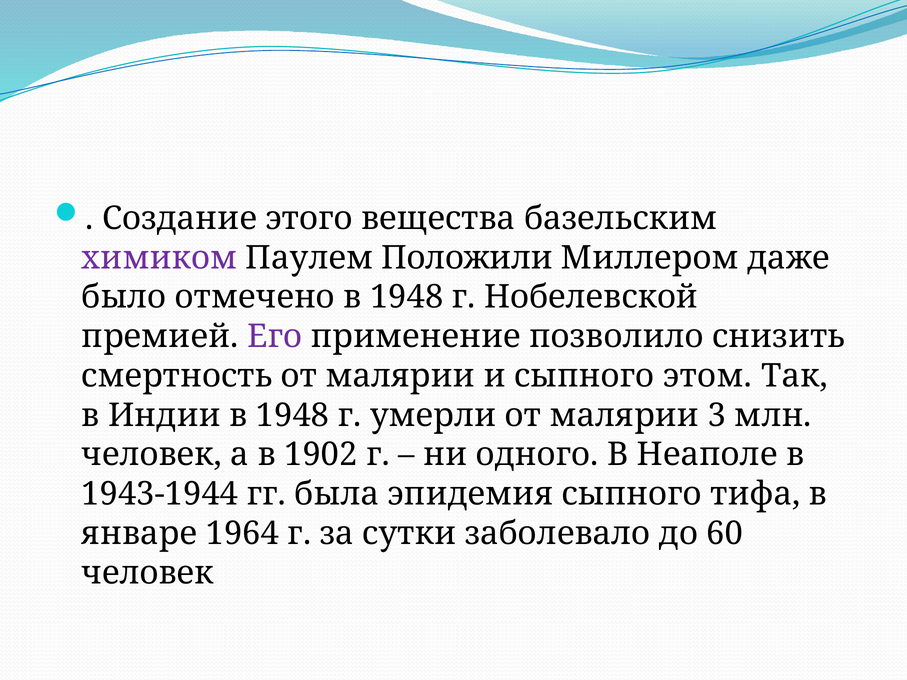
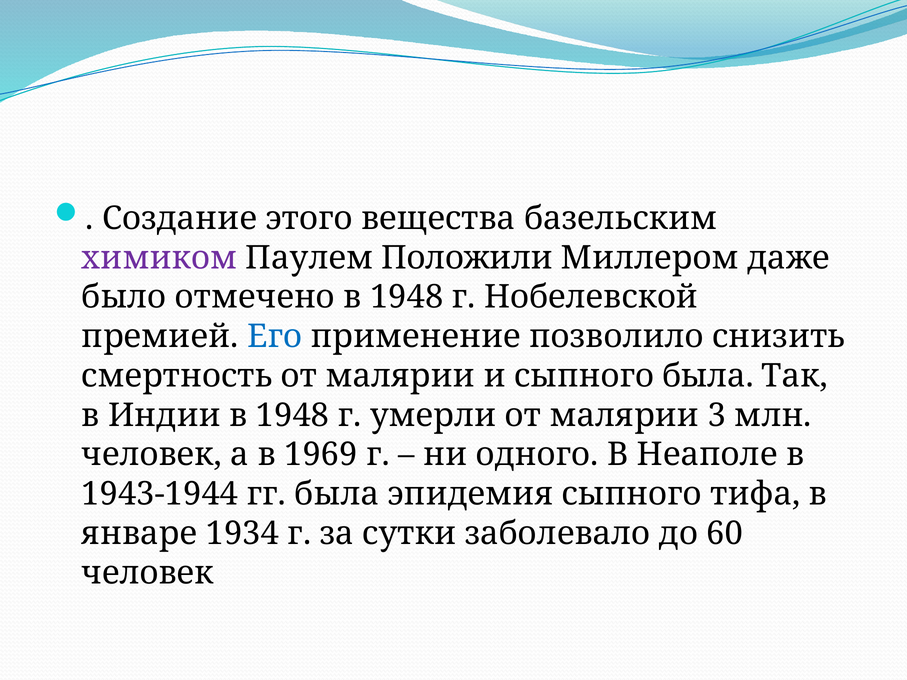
Его colour: purple -> blue
сыпного этом: этом -> была
1902: 1902 -> 1969
1964: 1964 -> 1934
